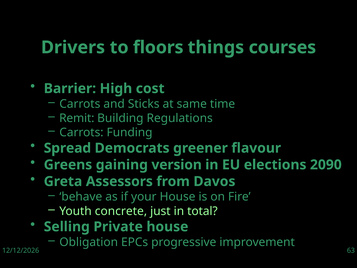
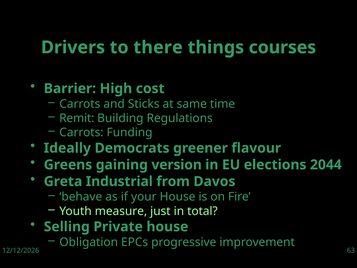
floors: floors -> there
Spread: Spread -> Ideally
2090: 2090 -> 2044
Assessors: Assessors -> Industrial
concrete: concrete -> measure
